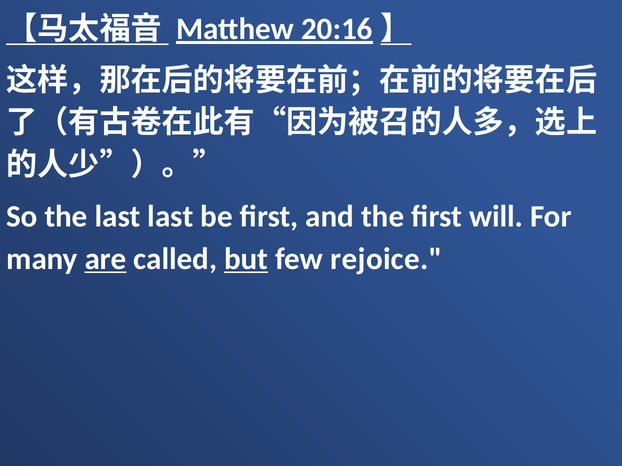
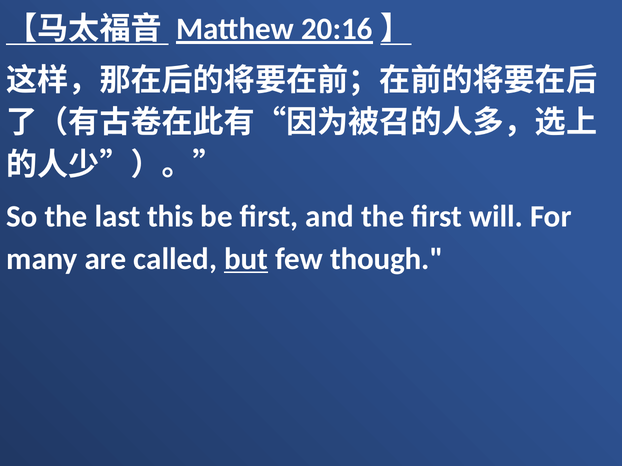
last last: last -> this
are underline: present -> none
rejoice: rejoice -> though
